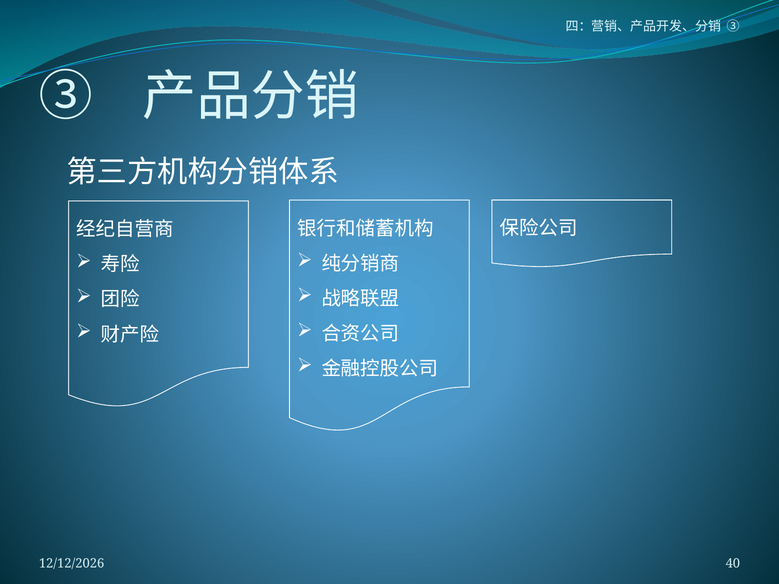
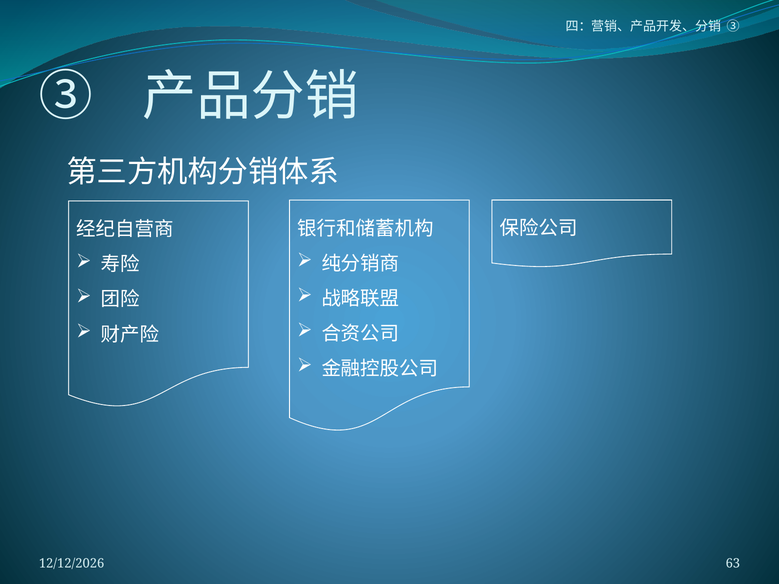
40: 40 -> 63
